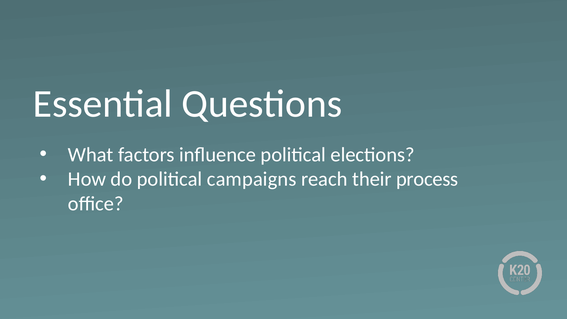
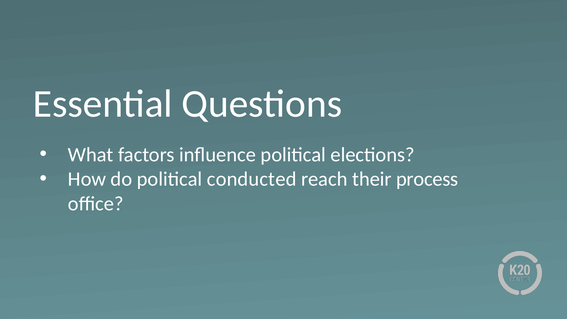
campaigns: campaigns -> conducted
